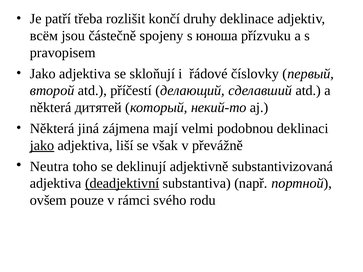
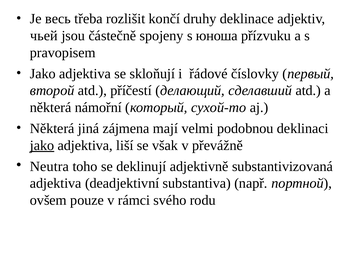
patří: patří -> весь
всём: всём -> чьей
дитятей: дитятей -> námořní
некий-то: некий-то -> сухой-то
deadjektivní underline: present -> none
